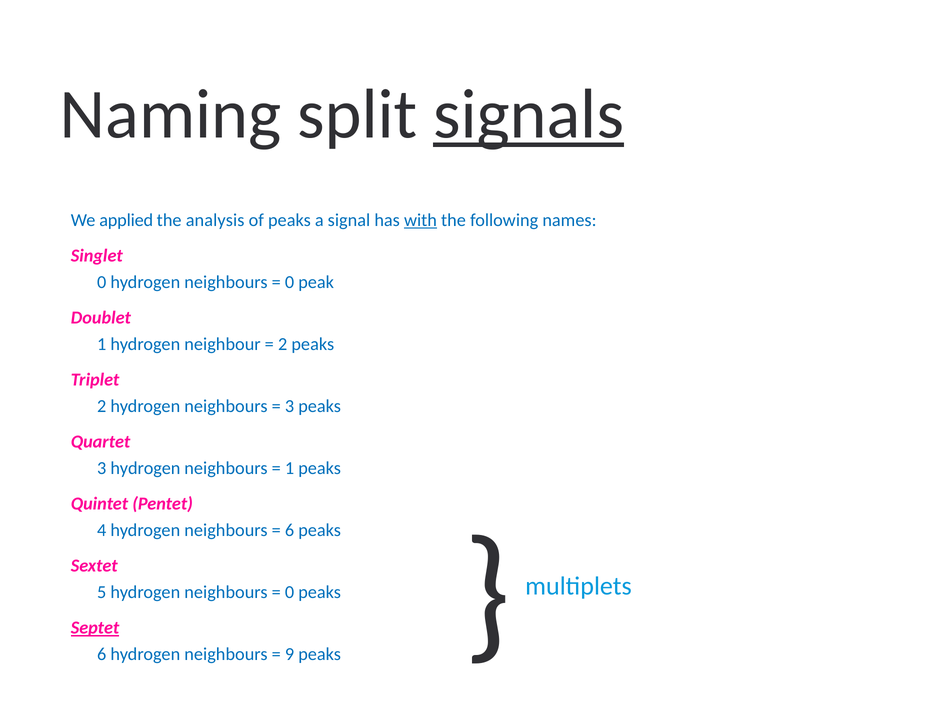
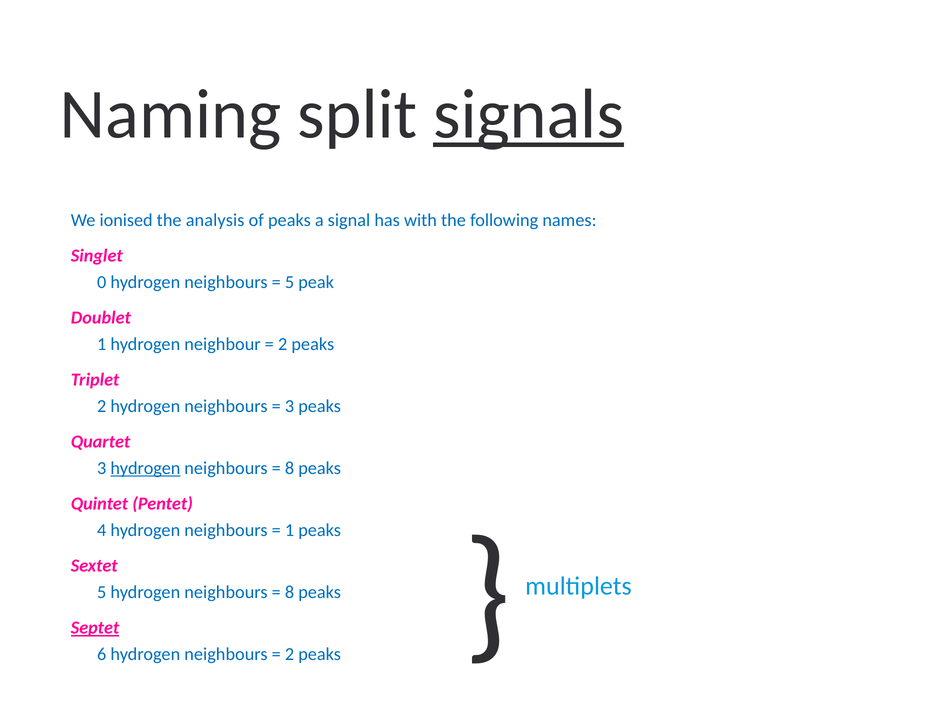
applied: applied -> ionised
with underline: present -> none
0 at (289, 282): 0 -> 5
hydrogen at (145, 468) underline: none -> present
1 at (289, 468): 1 -> 8
6 at (289, 530): 6 -> 1
0 at (289, 592): 0 -> 8
9 at (289, 654): 9 -> 2
